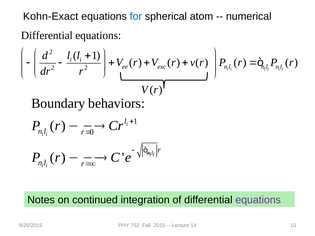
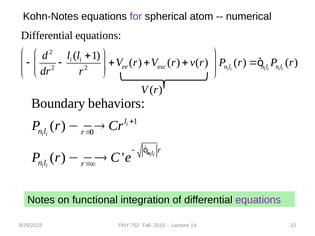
Kohn-Exact: Kohn-Exact -> Kohn-Notes
for colour: blue -> purple
continued: continued -> functional
